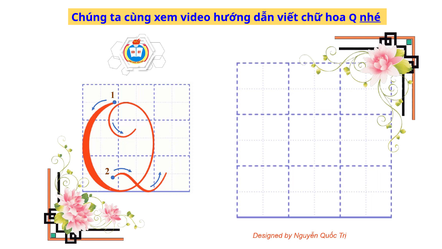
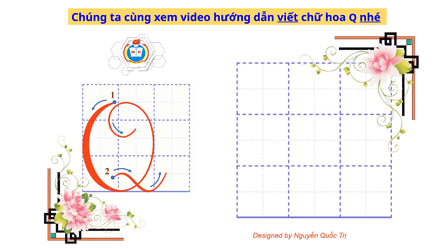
viết underline: none -> present
